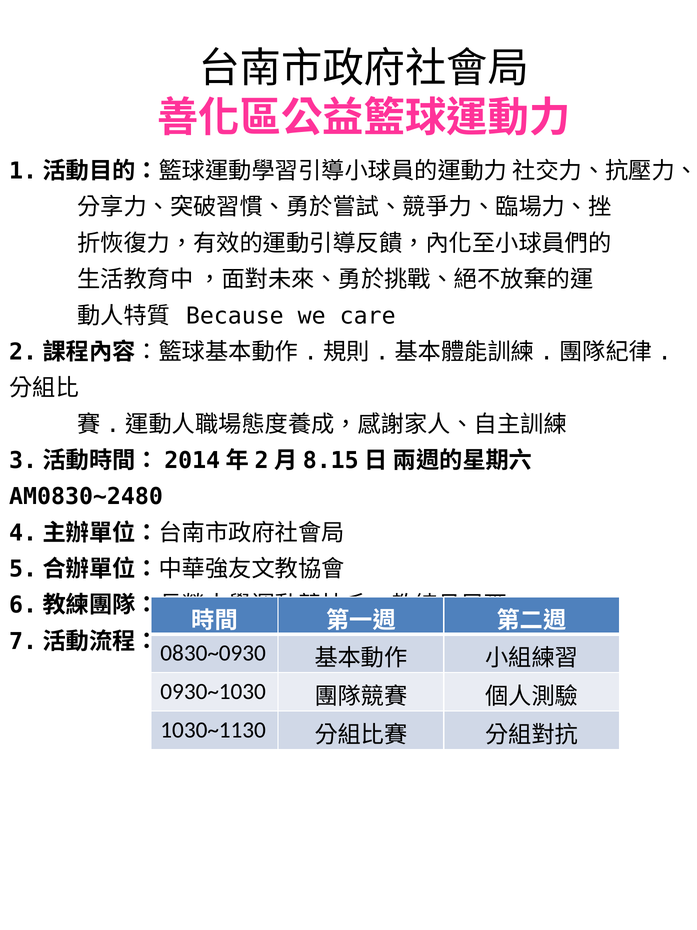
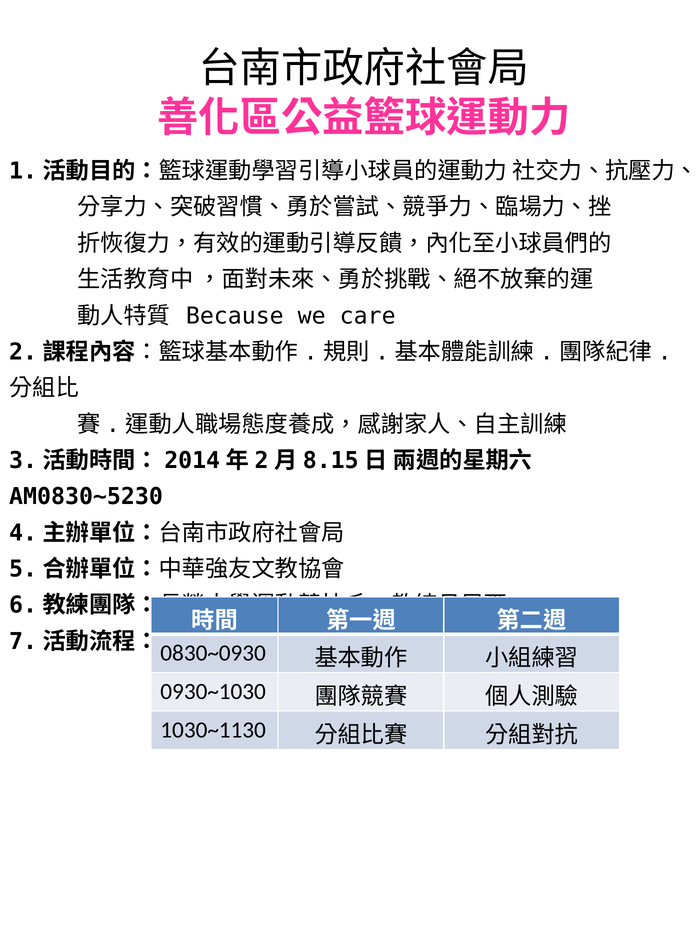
AM0830~2480: AM0830~2480 -> AM0830~5230
